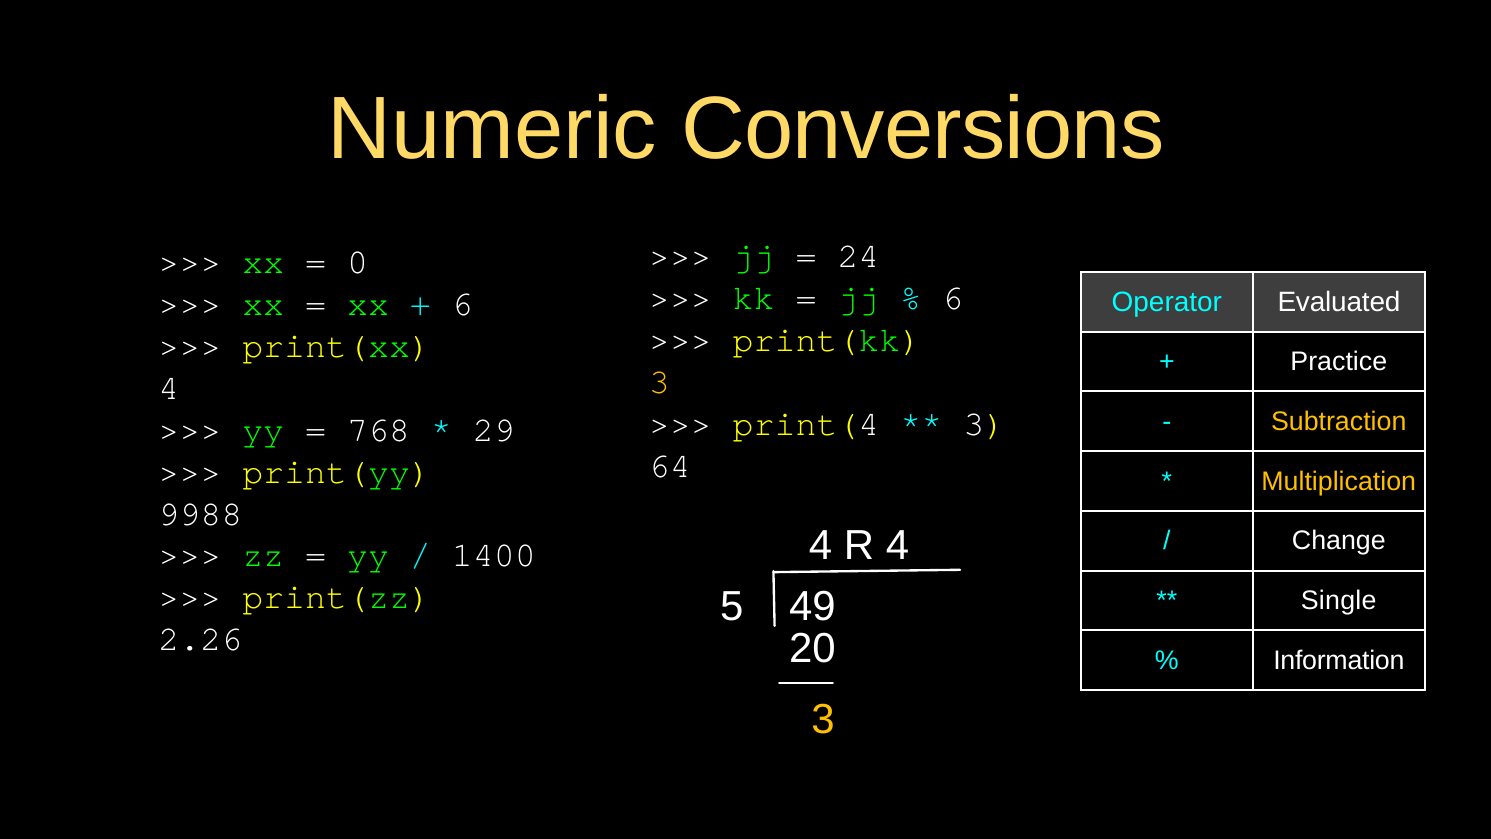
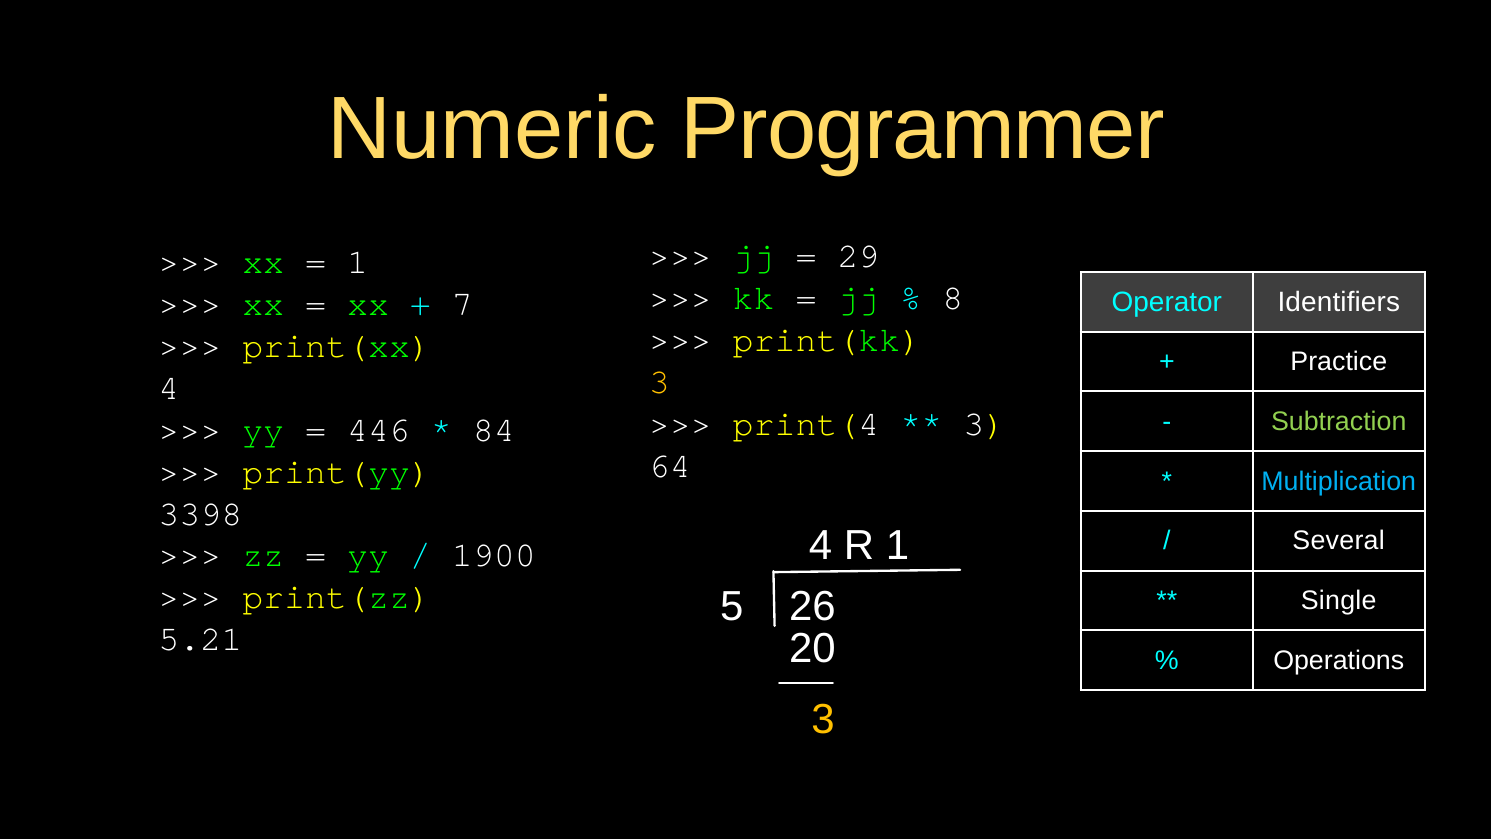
Conversions: Conversions -> Programmer
24: 24 -> 29
0 at (358, 262): 0 -> 1
6 at (953, 298): 6 -> 8
6 at (462, 304): 6 -> 7
Evaluated: Evaluated -> Identifiers
Subtraction colour: yellow -> light green
768: 768 -> 446
29: 29 -> 84
Multiplication colour: yellow -> light blue
9988: 9988 -> 3398
R 4: 4 -> 1
Change: Change -> Several
1400: 1400 -> 1900
49: 49 -> 26
2.26: 2.26 -> 5.21
Information: Information -> Operations
